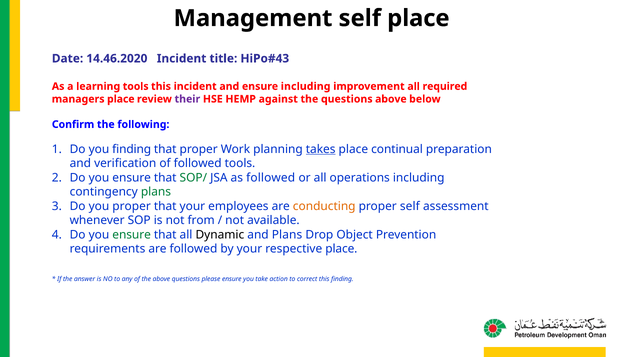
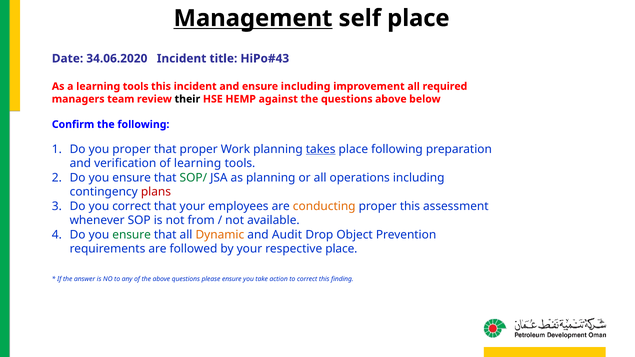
Management underline: none -> present
14.46.2020: 14.46.2020 -> 34.06.2020
managers place: place -> team
their colour: purple -> black
you finding: finding -> proper
place continual: continual -> following
of followed: followed -> learning
as followed: followed -> planning
plans at (156, 192) colour: green -> red
you proper: proper -> correct
proper self: self -> this
Dynamic colour: black -> orange
and Plans: Plans -> Audit
